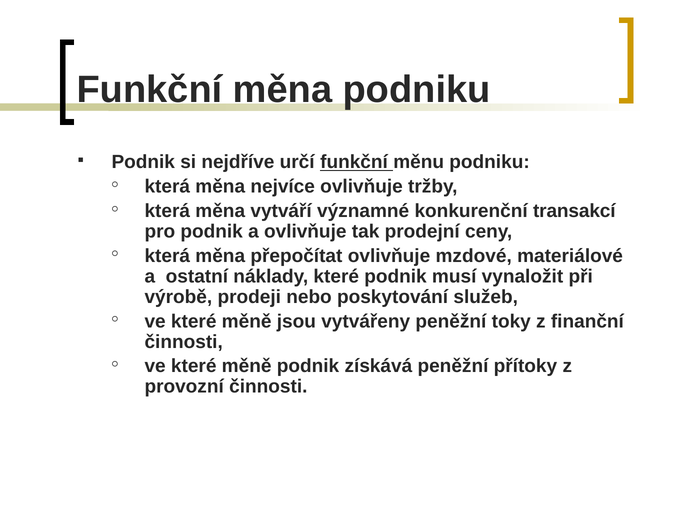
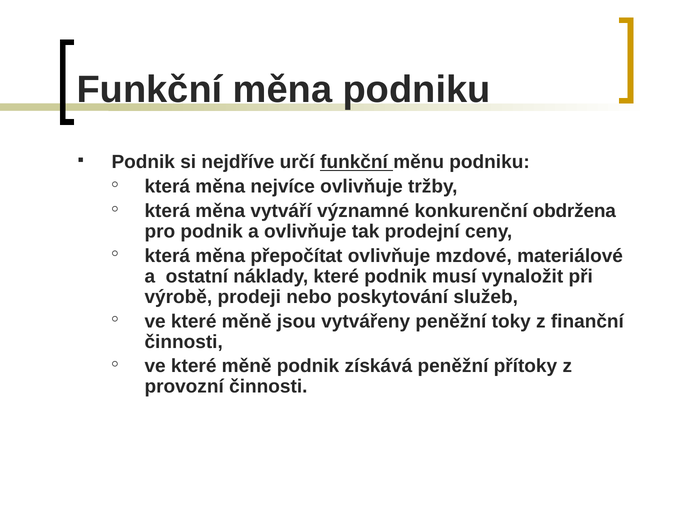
transakcí: transakcí -> obdržena
